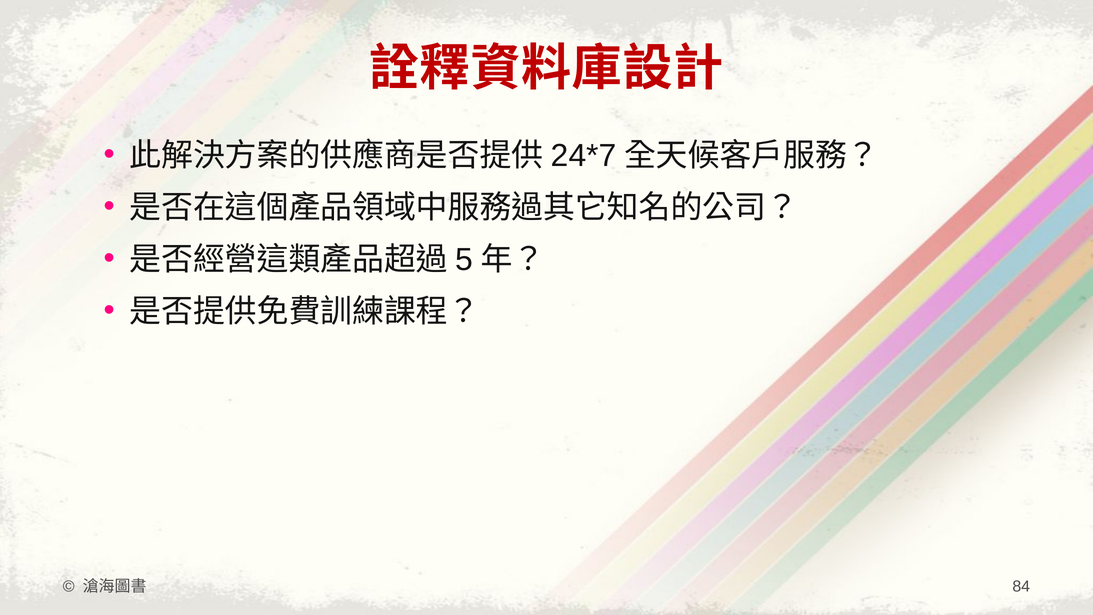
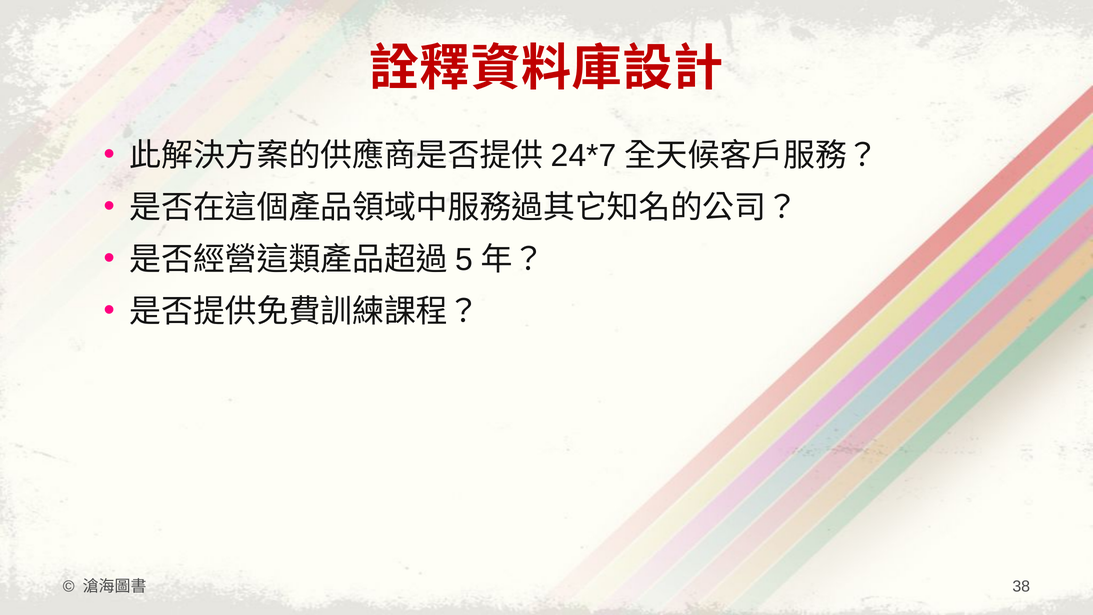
84: 84 -> 38
